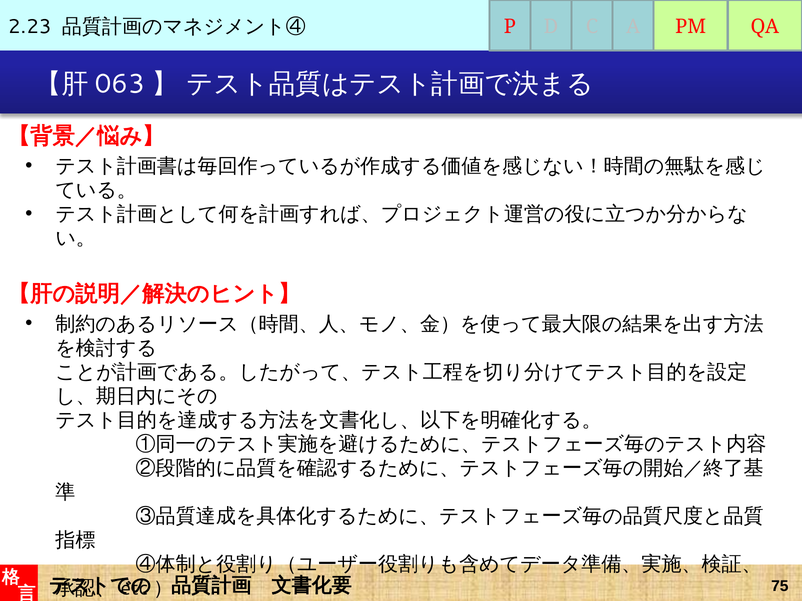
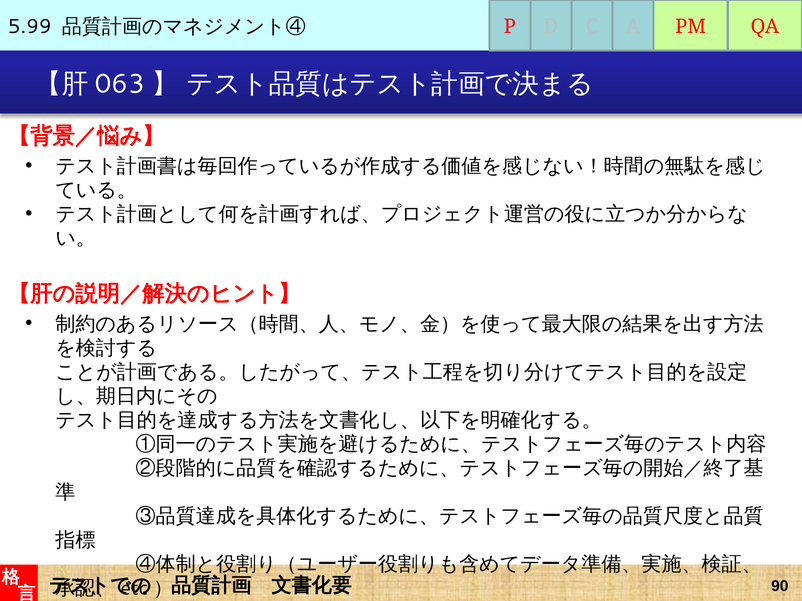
2.23: 2.23 -> 5.99
75: 75 -> 90
